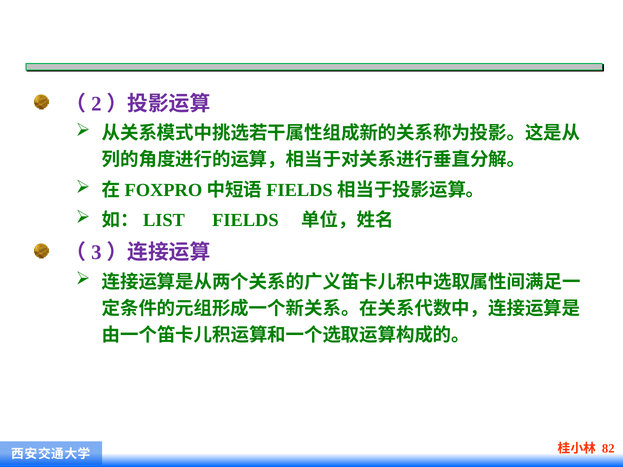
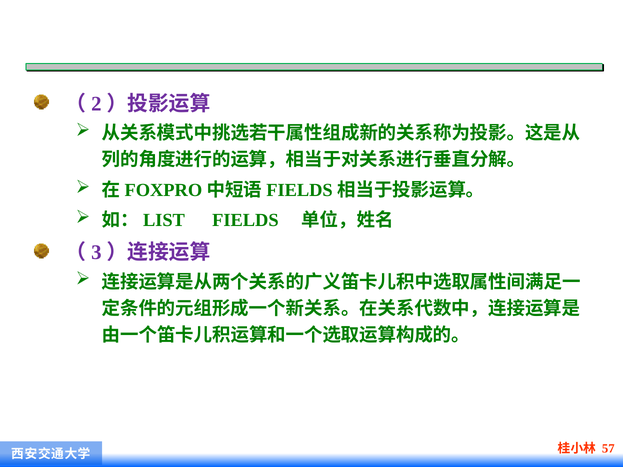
82: 82 -> 57
